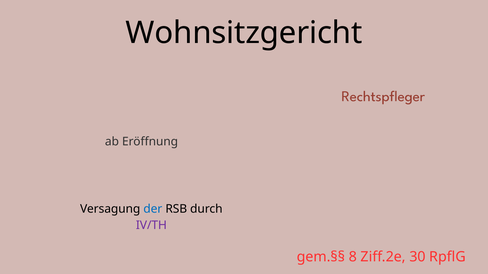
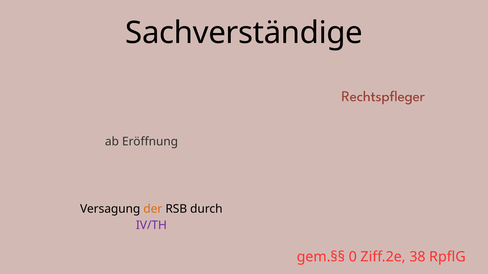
Wohnsitzgericht: Wohnsitzgericht -> Sachverständige
der colour: blue -> orange
8: 8 -> 0
30: 30 -> 38
